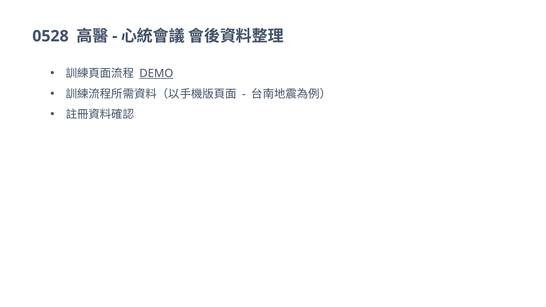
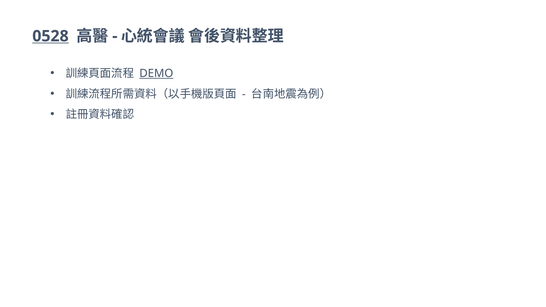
0528 underline: none -> present
